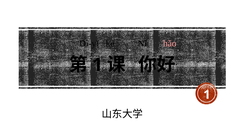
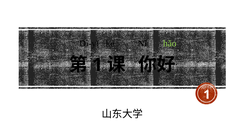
hǎo colour: pink -> light green
